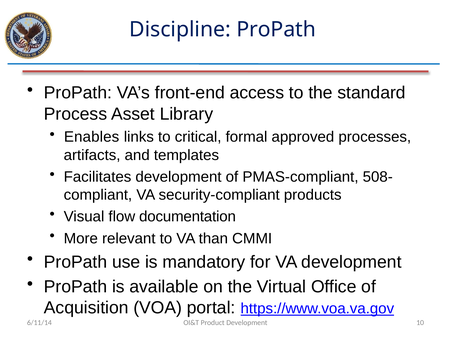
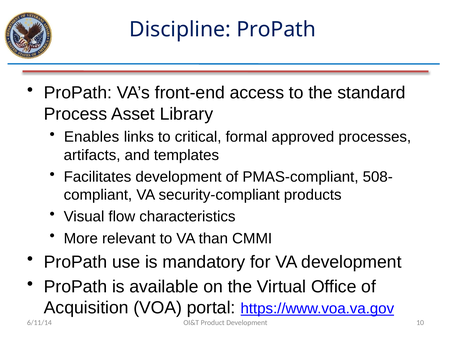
documentation: documentation -> characteristics
